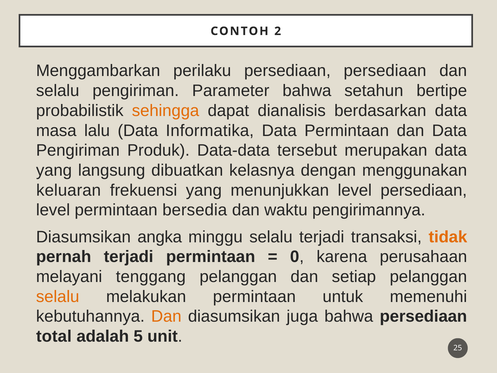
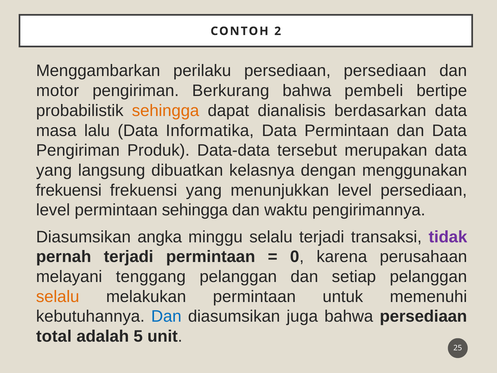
selalu at (58, 91): selalu -> motor
Parameter: Parameter -> Berkurang
setahun: setahun -> pembeli
keluaran at (69, 190): keluaran -> frekuensi
permintaan bersedia: bersedia -> sehingga
tidak colour: orange -> purple
Dan at (166, 316) colour: orange -> blue
